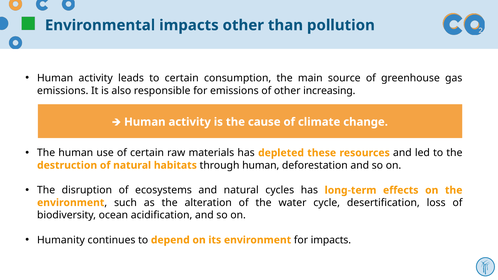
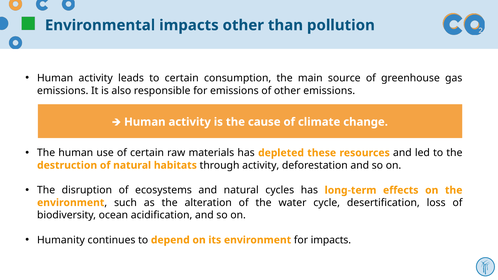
other increasing: increasing -> emissions
through human: human -> activity
